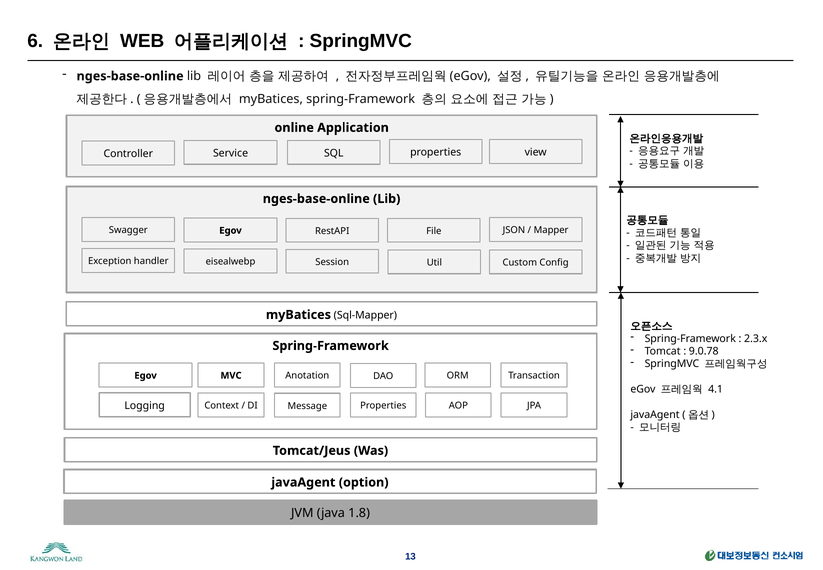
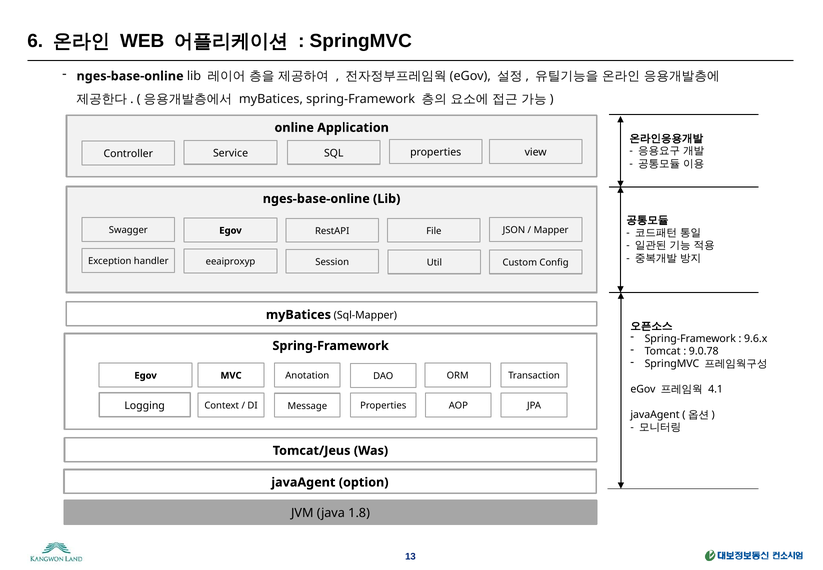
eisealwebp: eisealwebp -> eeaiproxyp
2.3.x: 2.3.x -> 9.6.x
